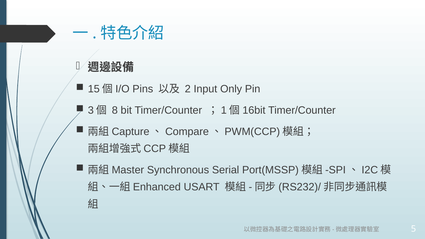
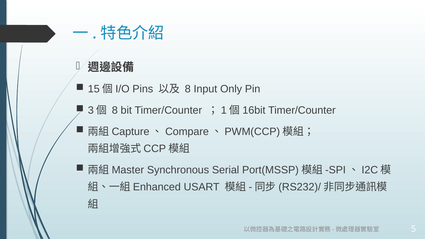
2 at (188, 89): 2 -> 8
